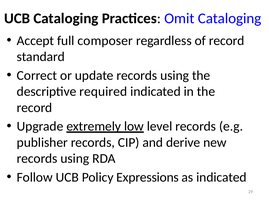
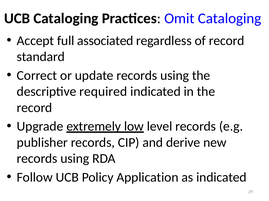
composer: composer -> associated
Expressions: Expressions -> Application
